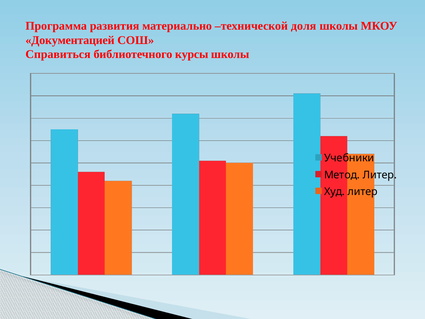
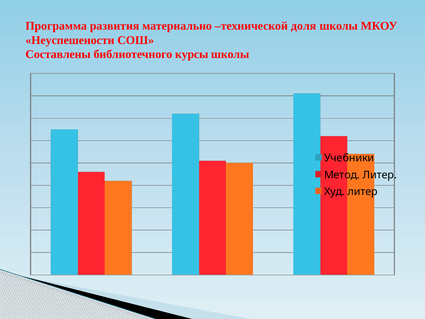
Документацией: Документацией -> Неуспешености
Справиться: Справиться -> Составлены
